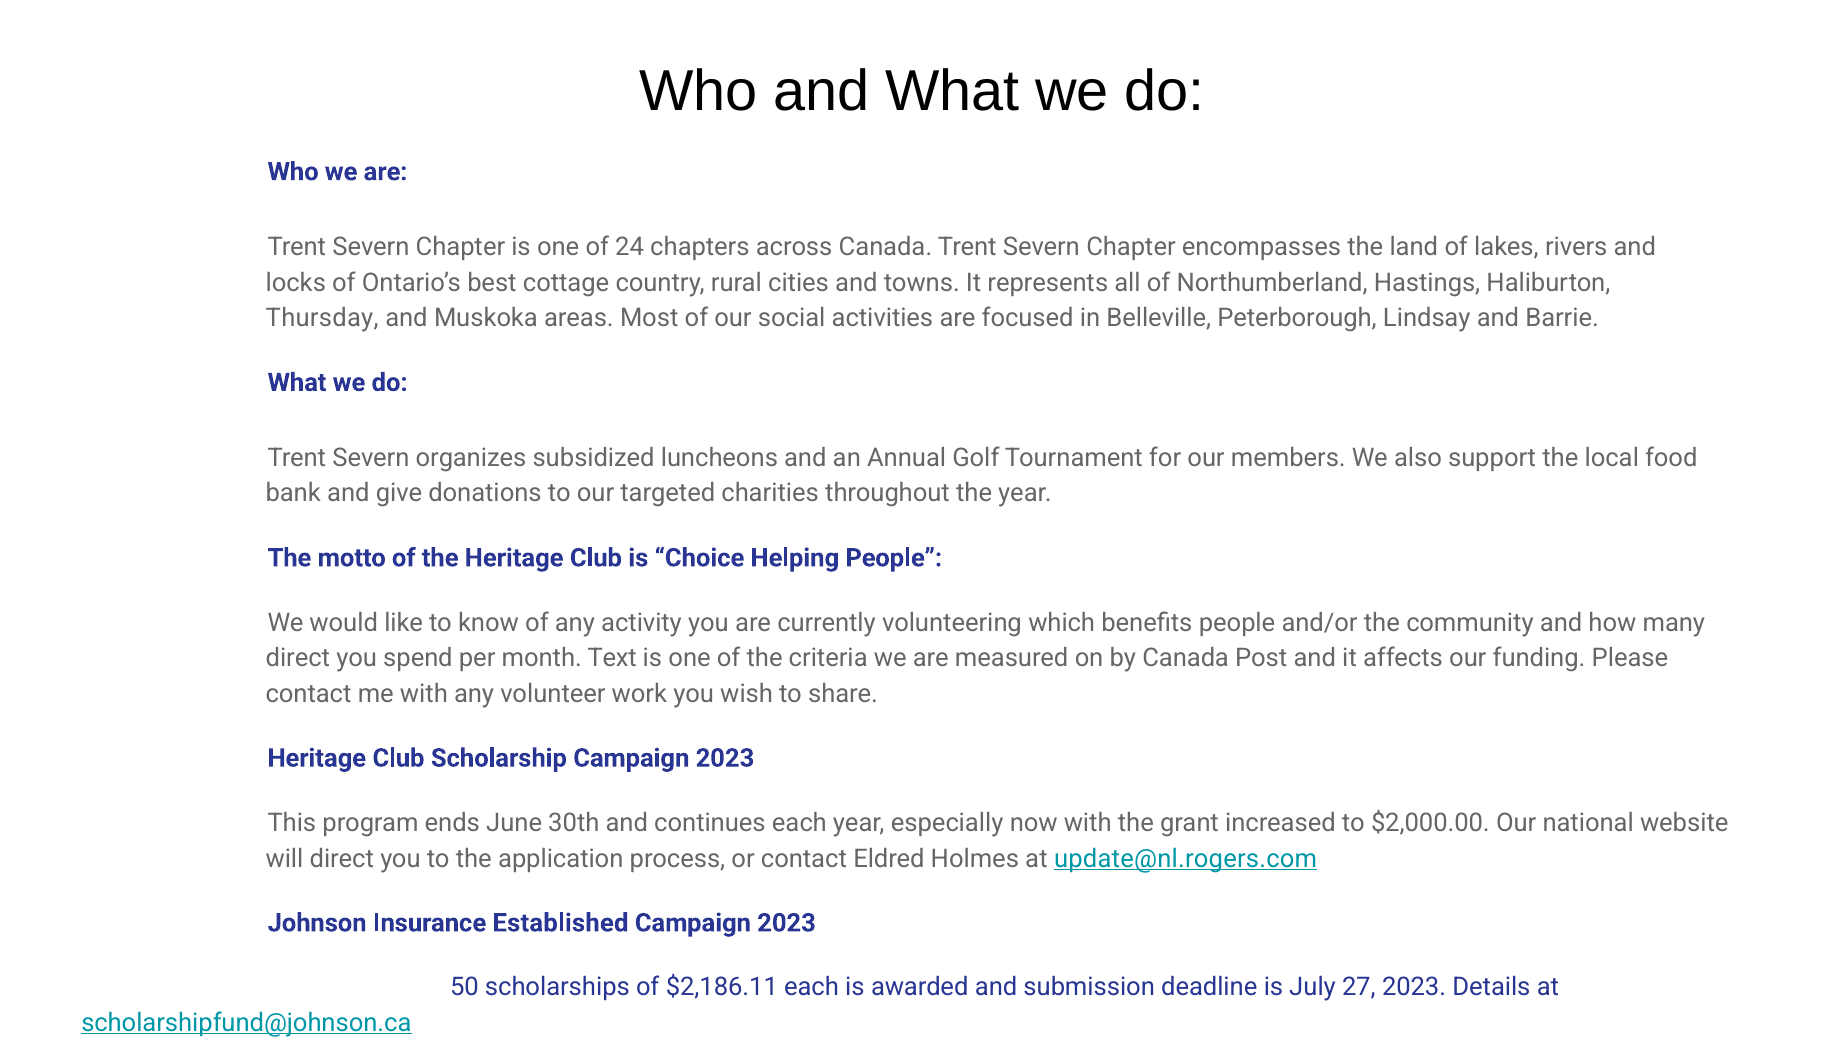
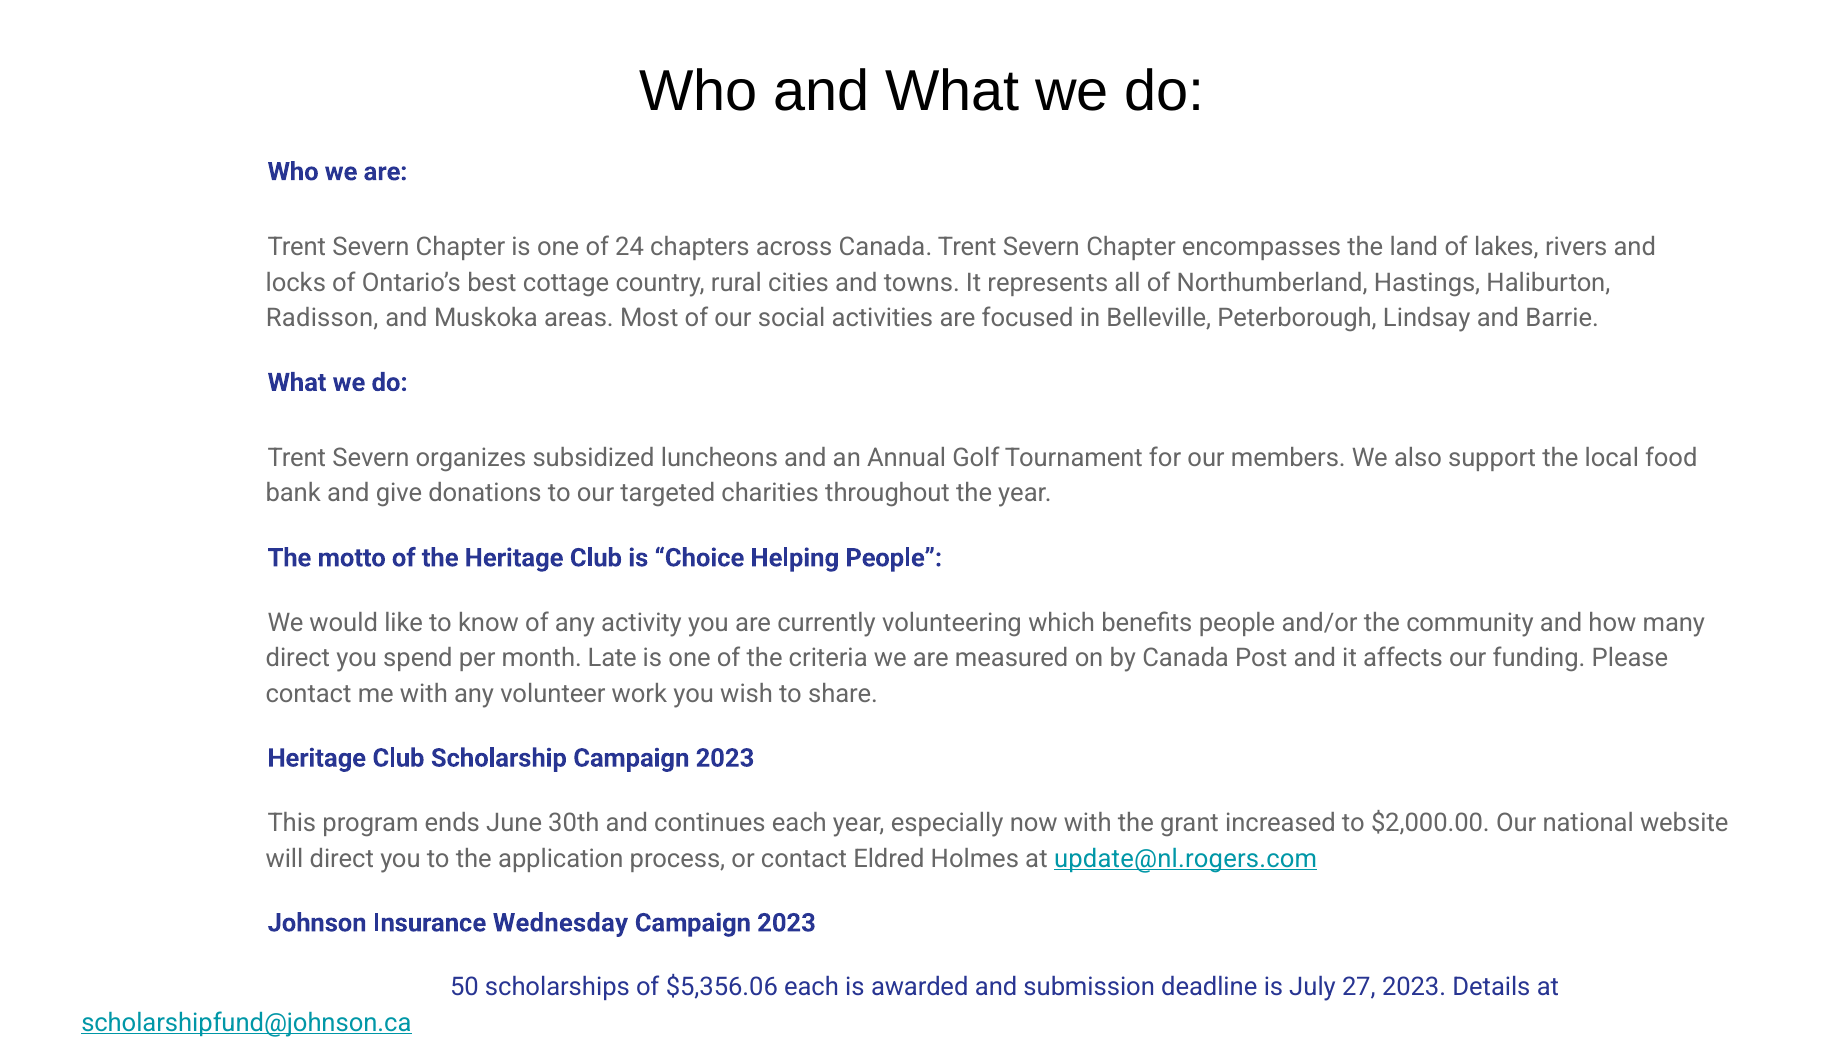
Thursday: Thursday -> Radisson
Text: Text -> Late
Established: Established -> Wednesday
$2,186.11: $2,186.11 -> $5,356.06
